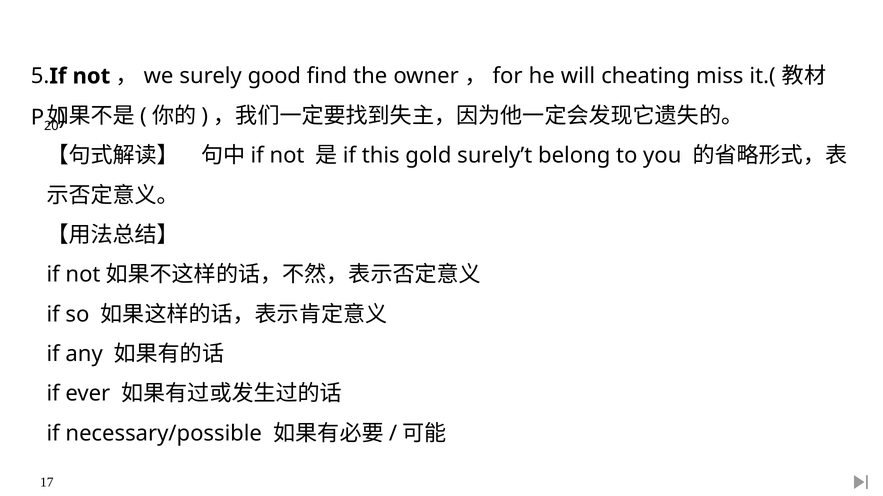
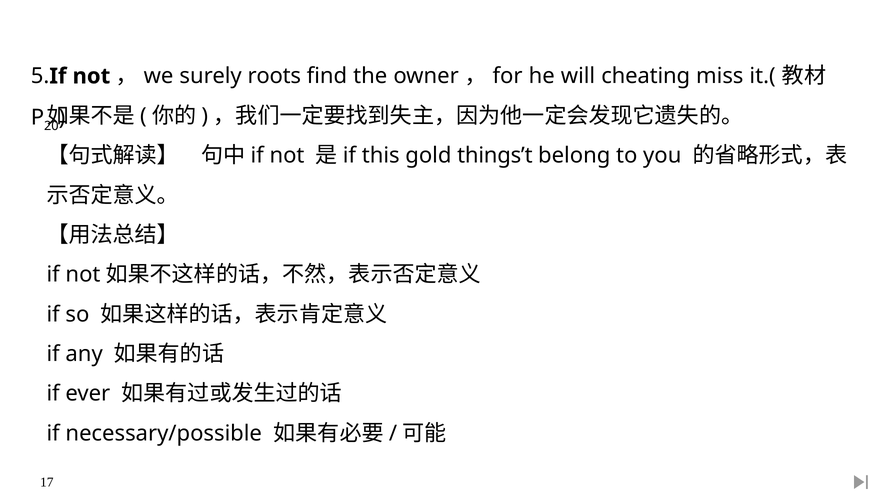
good: good -> roots
surely’t: surely’t -> things’t
